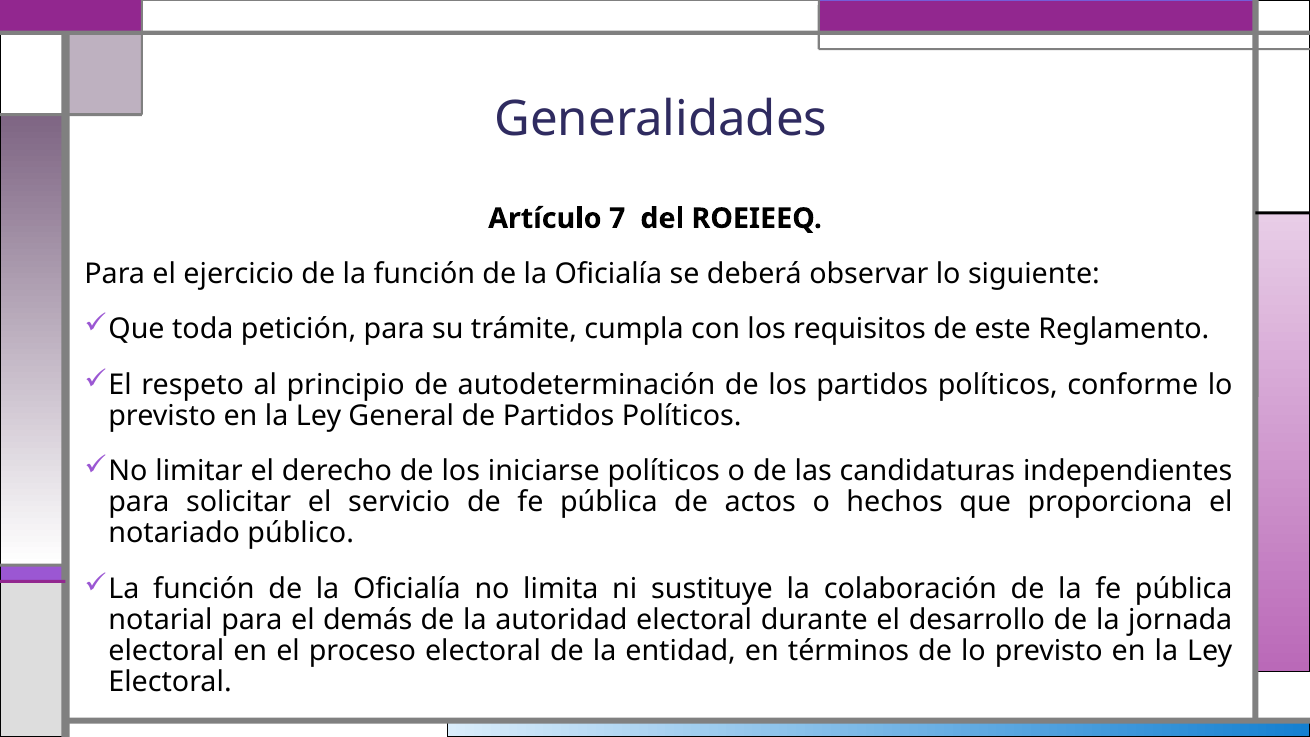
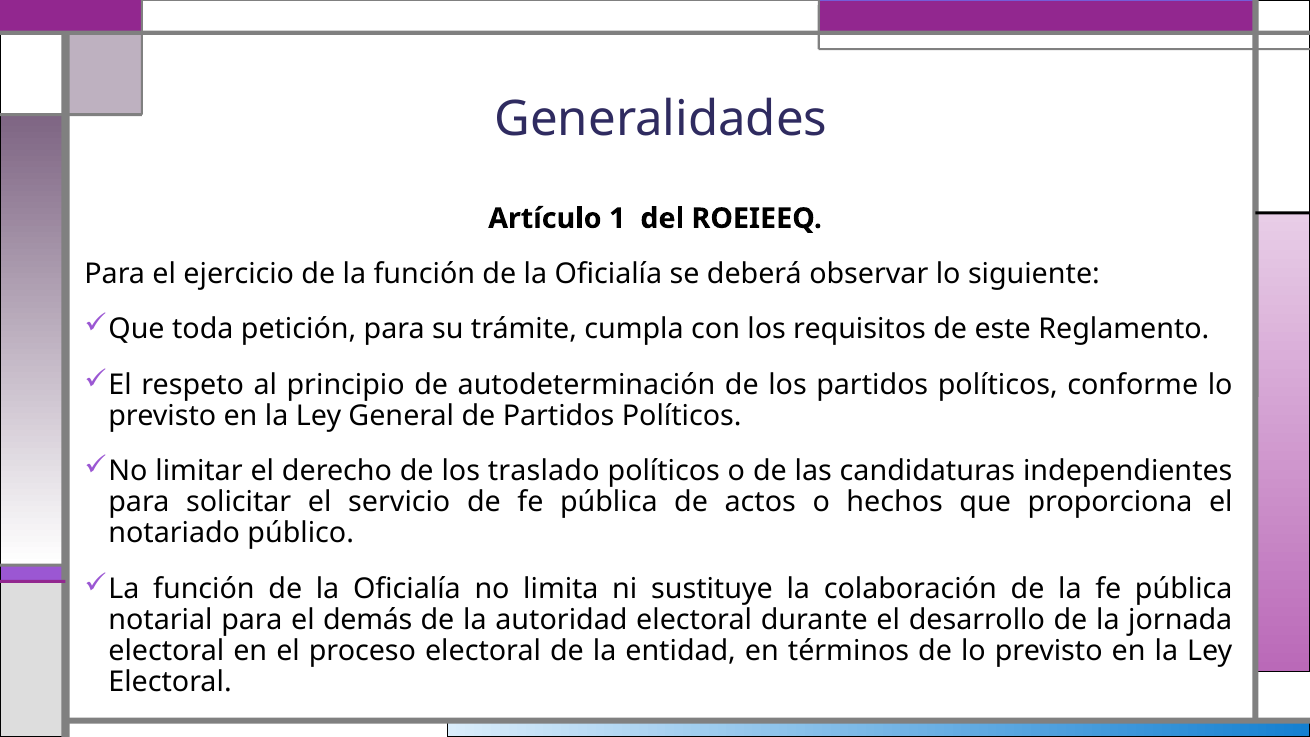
7: 7 -> 1
iniciarse: iniciarse -> traslado
